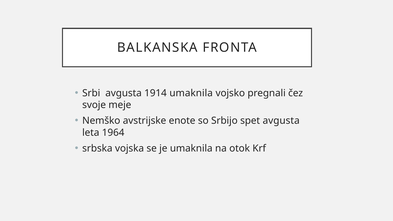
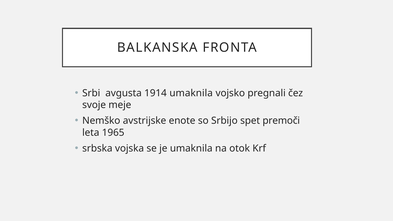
spet avgusta: avgusta -> premoči
1964: 1964 -> 1965
